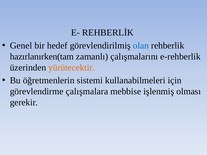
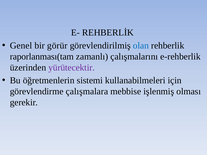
hedef: hedef -> görür
hazırlanırken(tam: hazırlanırken(tam -> raporlanması(tam
yürütecektir colour: orange -> purple
